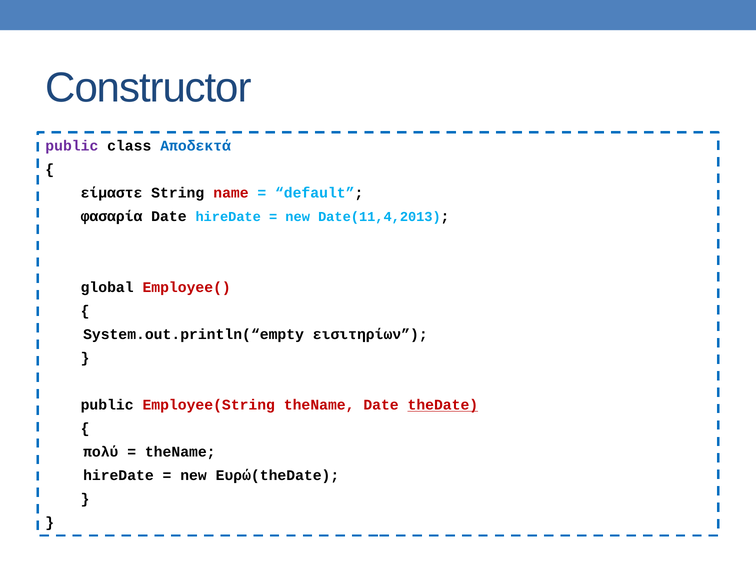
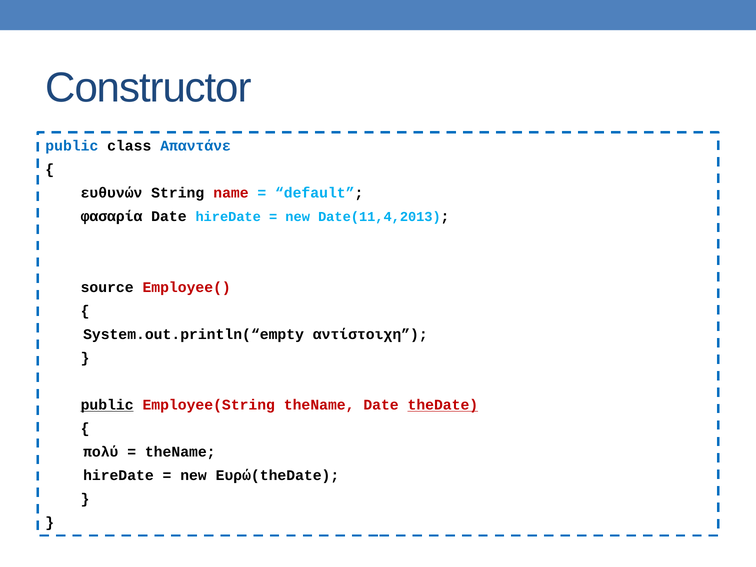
public at (72, 146) colour: purple -> blue
Αποδεκτά: Αποδεκτά -> Απαντάνε
είμαστε: είμαστε -> ευθυνών
global: global -> source
εισιτηρίων: εισιτηρίων -> αντίστοιχη
public at (107, 405) underline: none -> present
